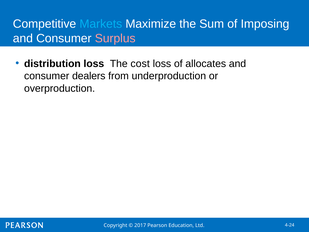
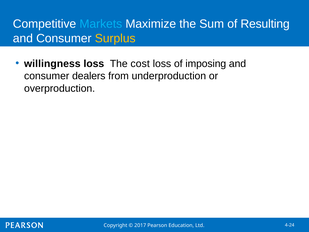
Imposing: Imposing -> Resulting
Surplus colour: pink -> yellow
distribution: distribution -> willingness
allocates: allocates -> imposing
